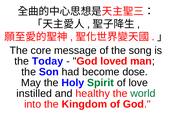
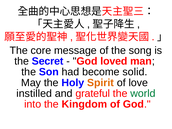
Today: Today -> Secret
dose: dose -> solid
Spirit colour: green -> orange
healthy: healthy -> grateful
